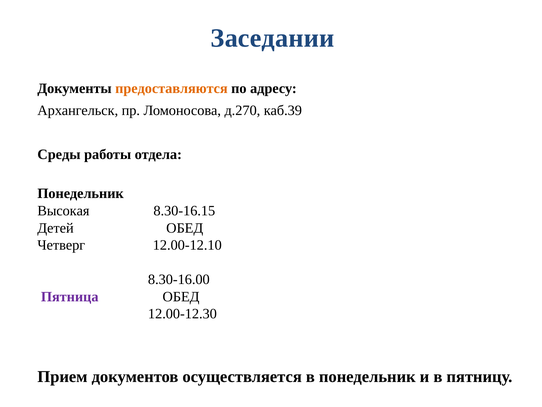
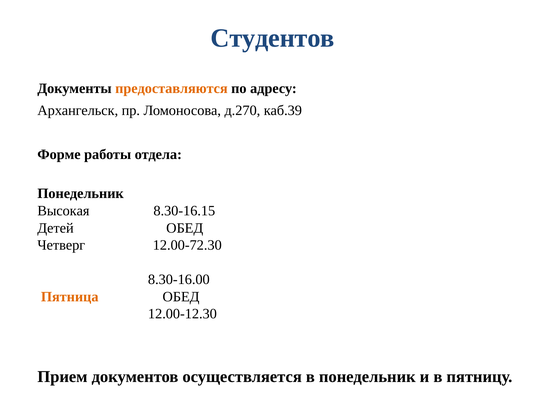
Заседании: Заседании -> Студентов
Среды: Среды -> Форме
12.00-12.10: 12.00-12.10 -> 12.00-72.30
Пятница colour: purple -> orange
